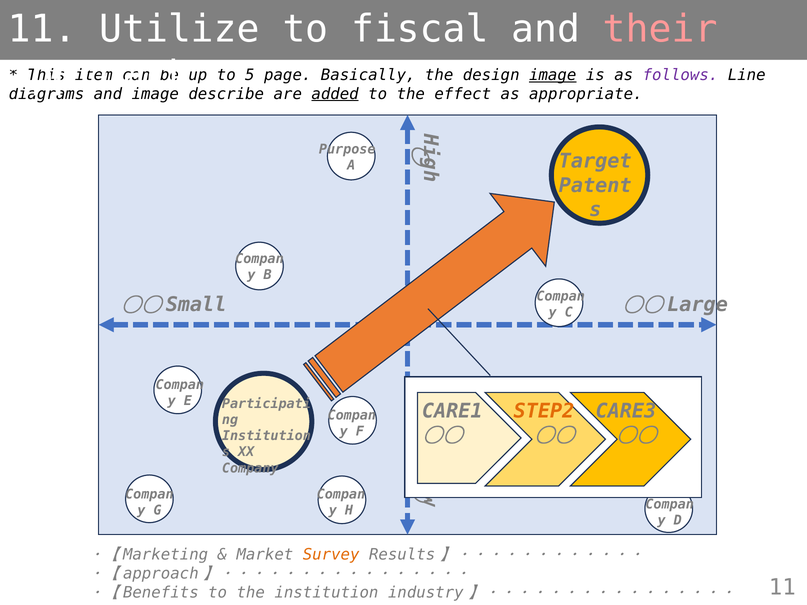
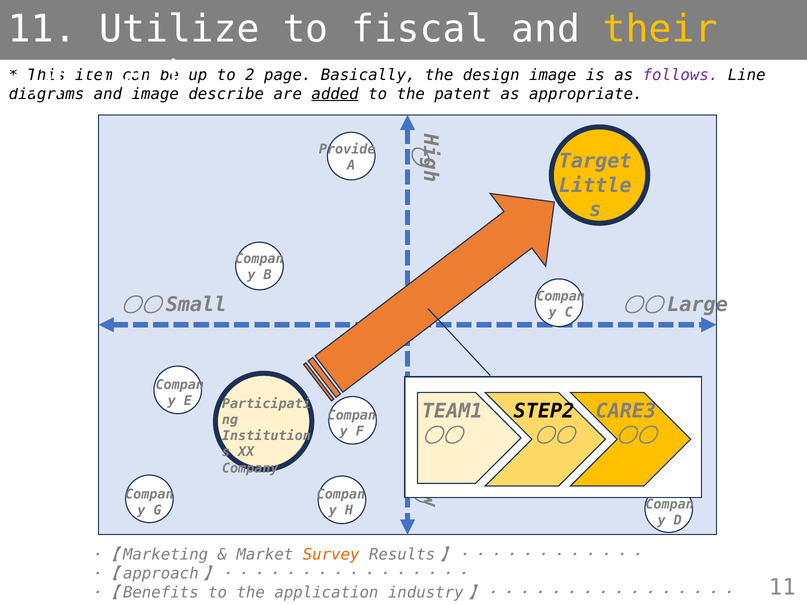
their colour: pink -> yellow
5: 5 -> 2
image at (553, 75) underline: present -> none
effect: effect -> patent
Purpose: Purpose -> Provide
Patent: Patent -> Little
CARE1: CARE1 -> TEAM1
STEP2 colour: orange -> black
the institution: institution -> application
